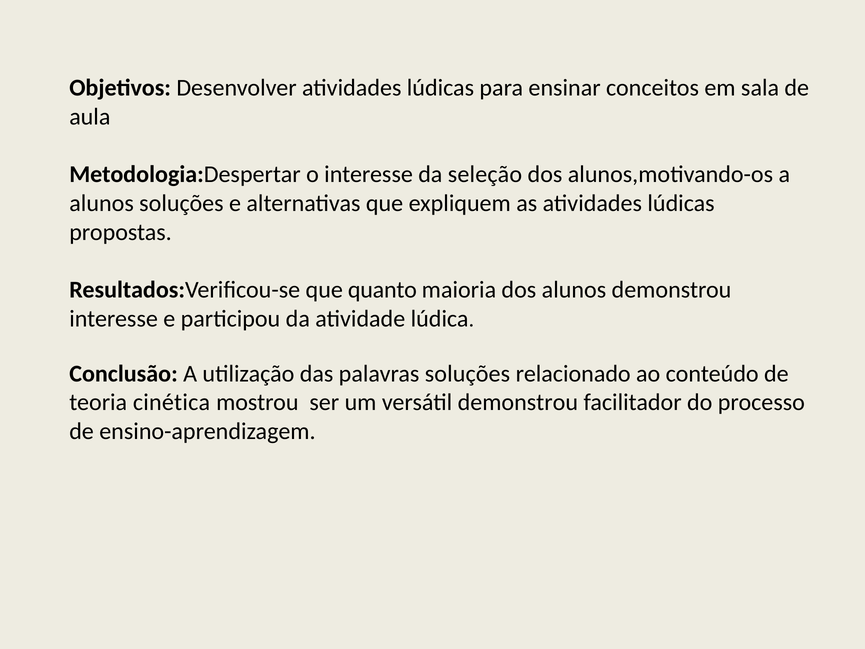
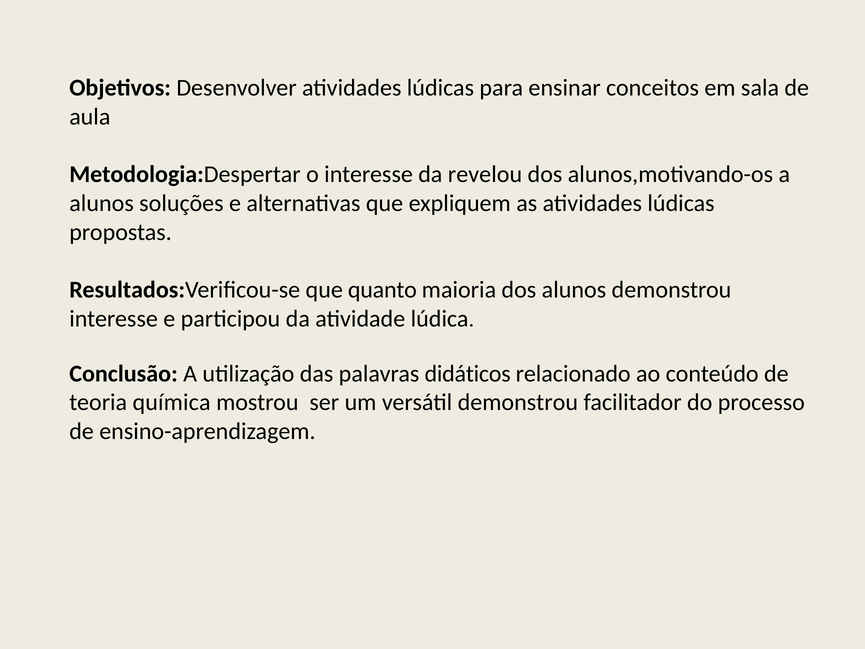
seleção: seleção -> revelou
palavras soluções: soluções -> didáticos
cinética: cinética -> química
